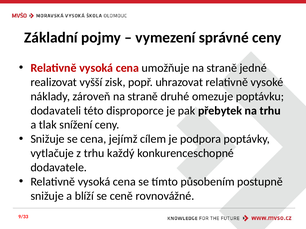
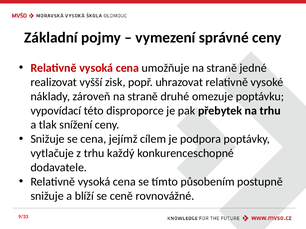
dodavateli: dodavateli -> vypovídací
